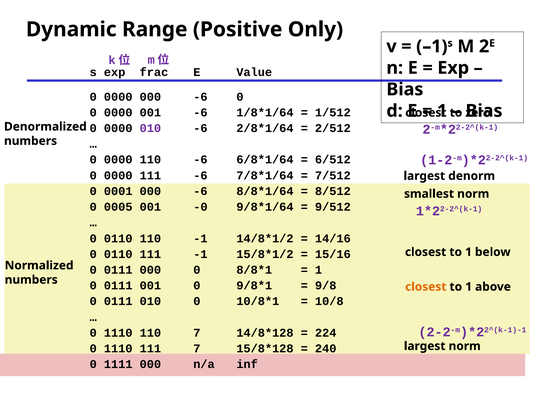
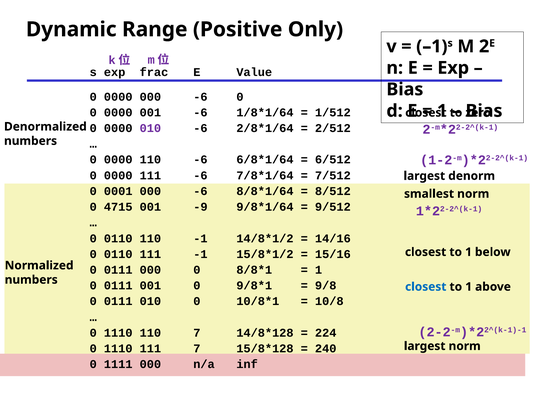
0005: 0005 -> 4715
-0: -0 -> -9
closest at (426, 287) colour: orange -> blue
